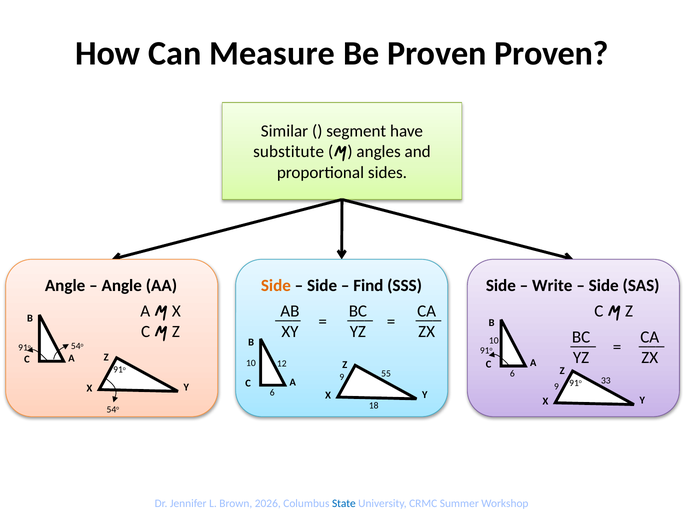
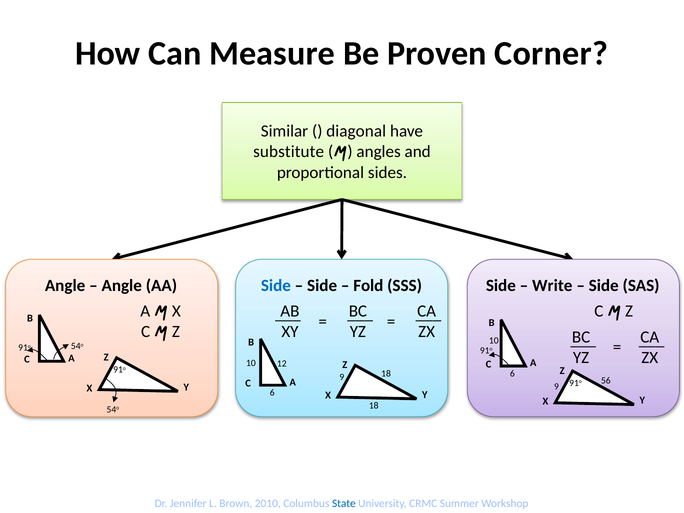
Proven Proven: Proven -> Corner
segment: segment -> diagonal
Side at (276, 286) colour: orange -> blue
Find: Find -> Fold
9 55: 55 -> 18
33: 33 -> 56
2026: 2026 -> 2010
